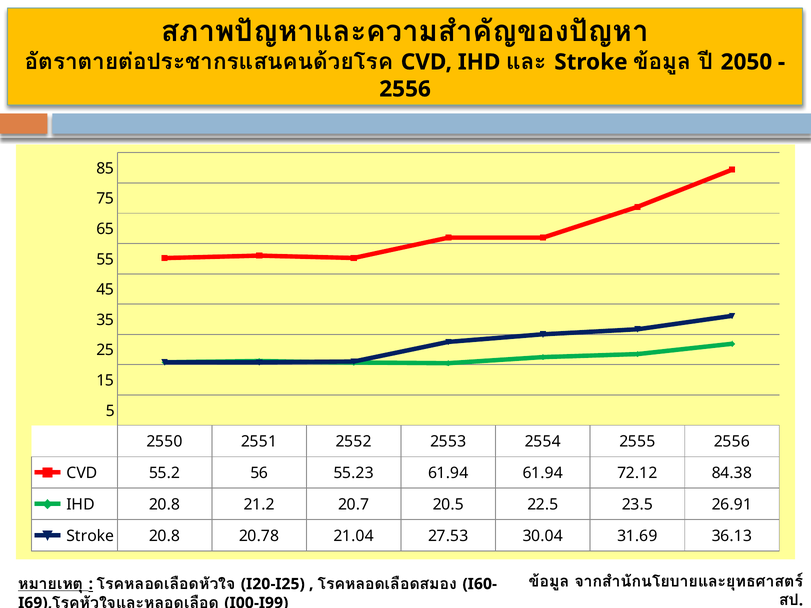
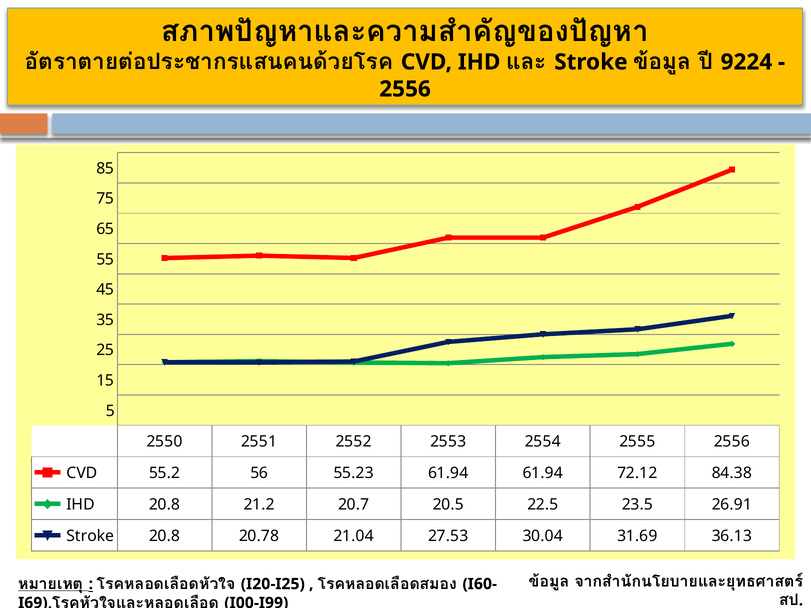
2050: 2050 -> 9224
